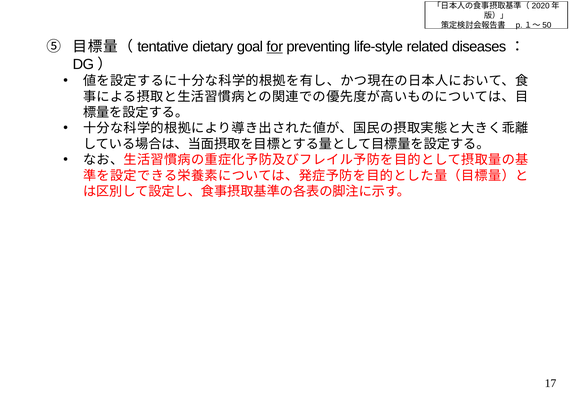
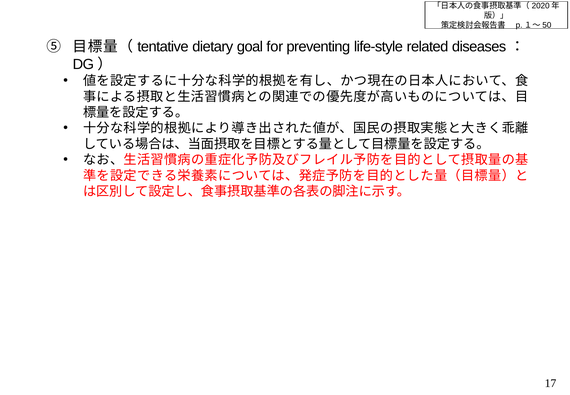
for underline: present -> none
